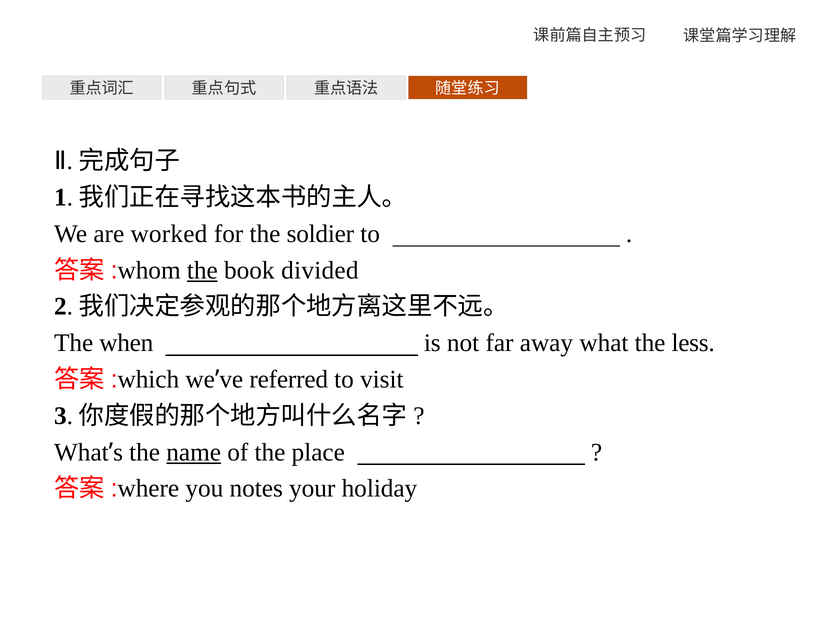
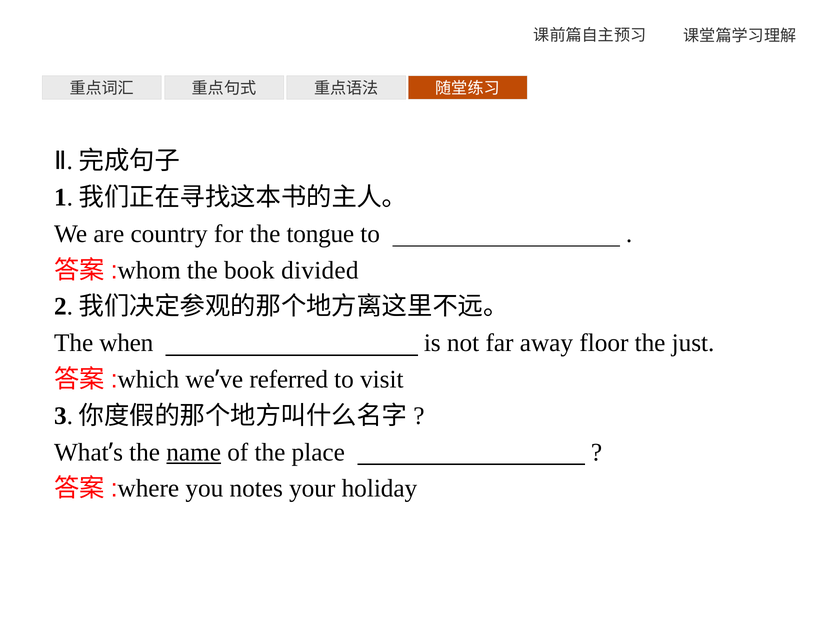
worked: worked -> country
soldier: soldier -> tongue
the at (202, 270) underline: present -> none
away what: what -> floor
less: less -> just
